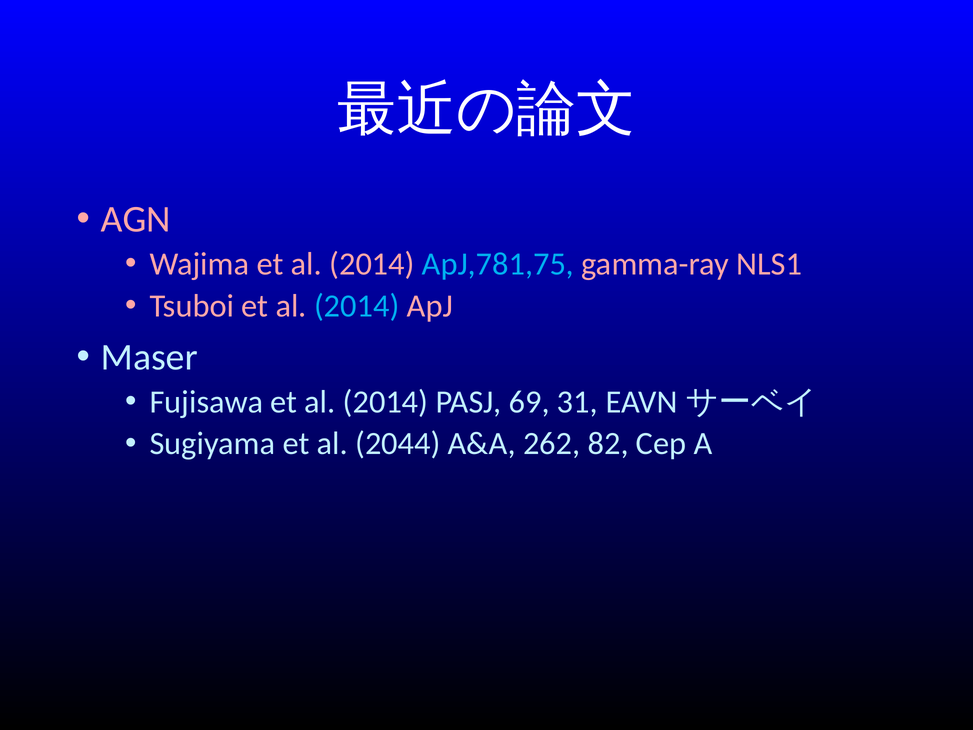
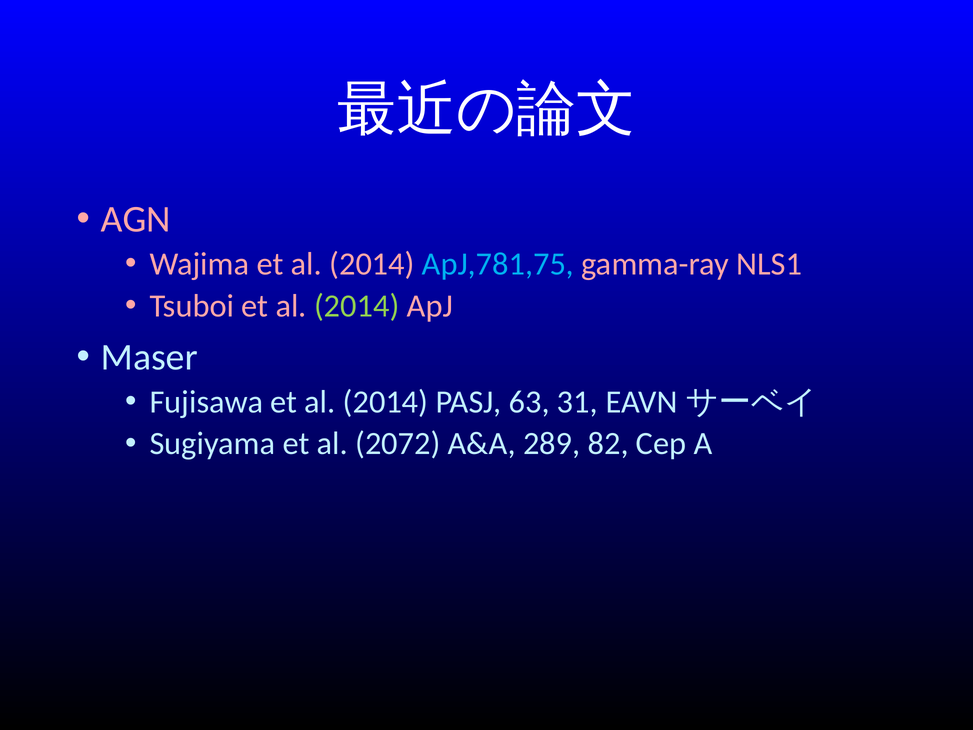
2014 at (357, 306) colour: light blue -> light green
69: 69 -> 63
2044: 2044 -> 2072
262: 262 -> 289
